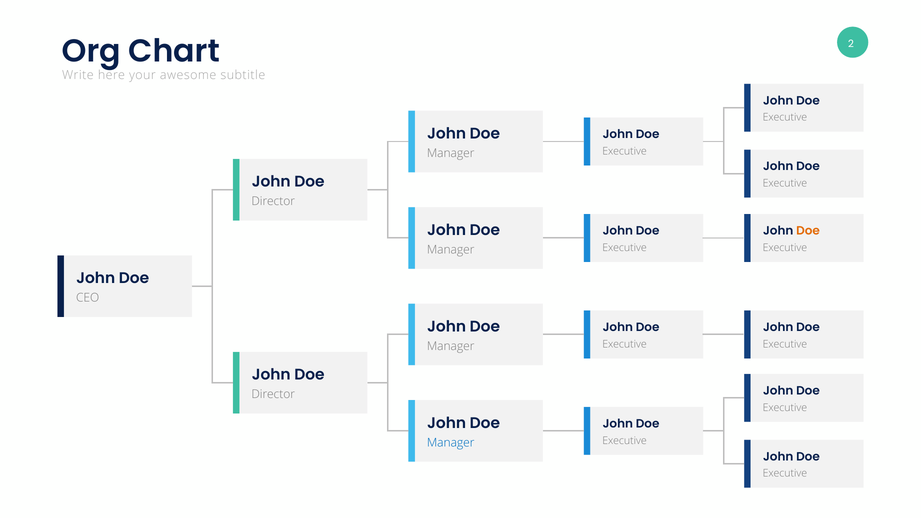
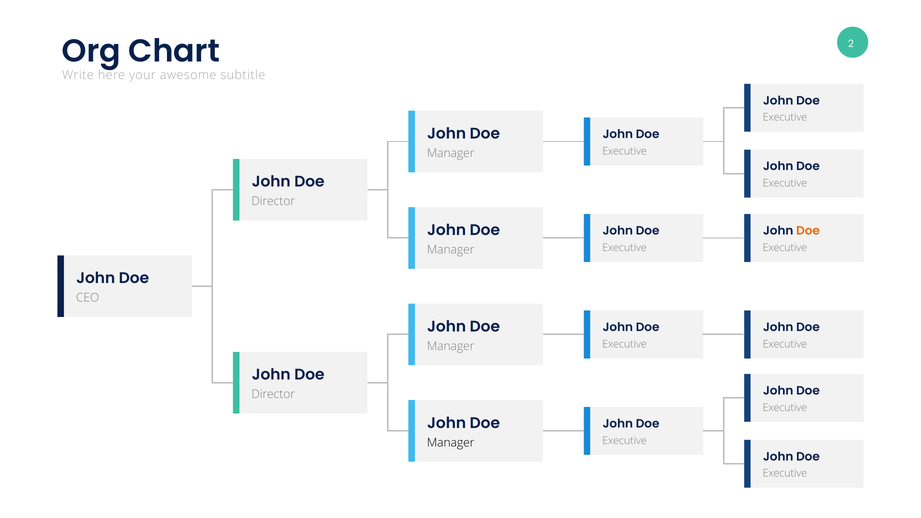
Manager at (451, 443) colour: blue -> black
